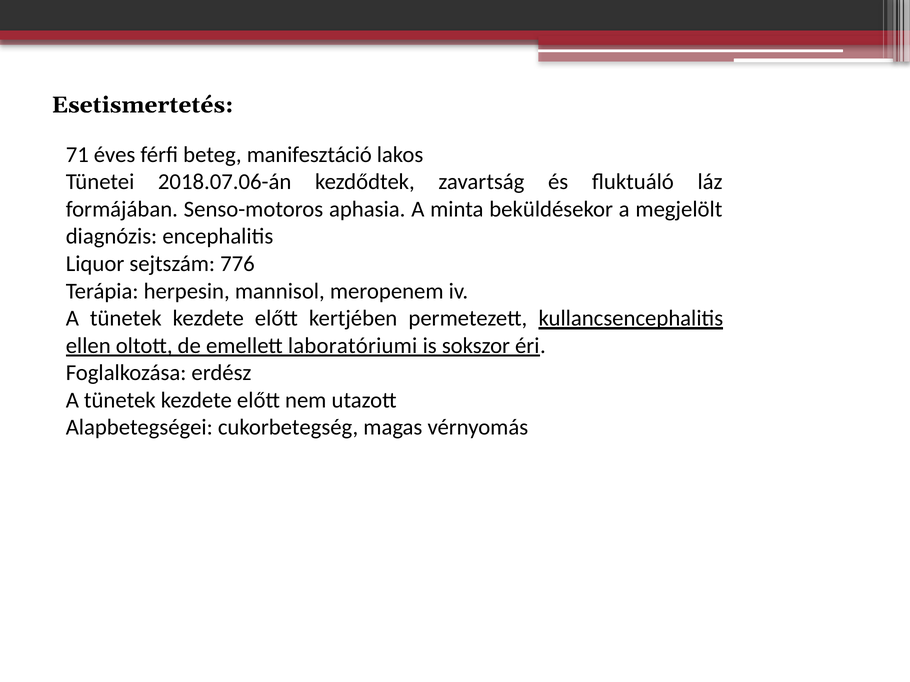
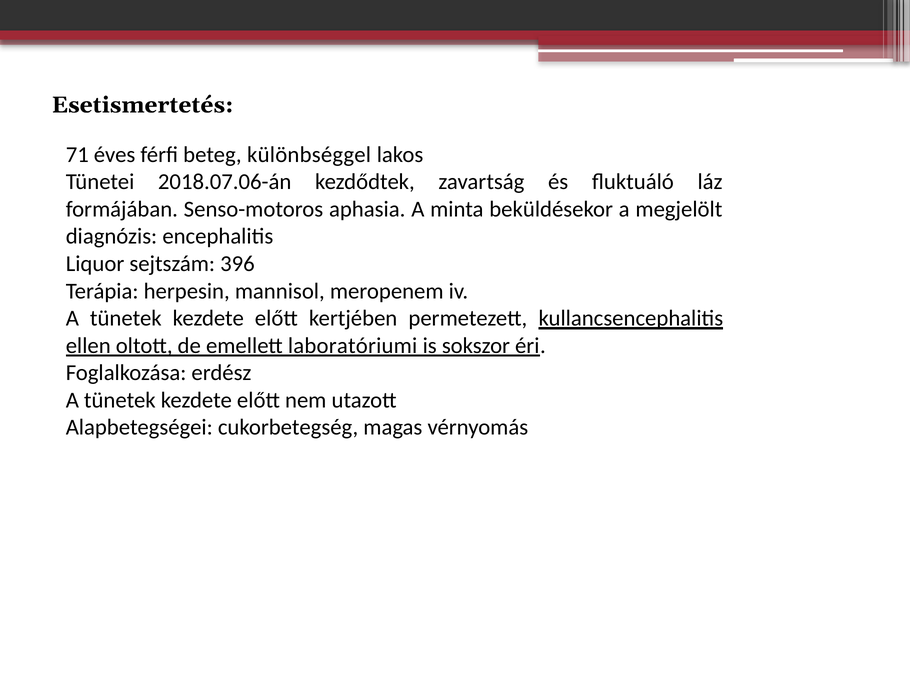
manifesztáció: manifesztáció -> különbséggel
776: 776 -> 396
